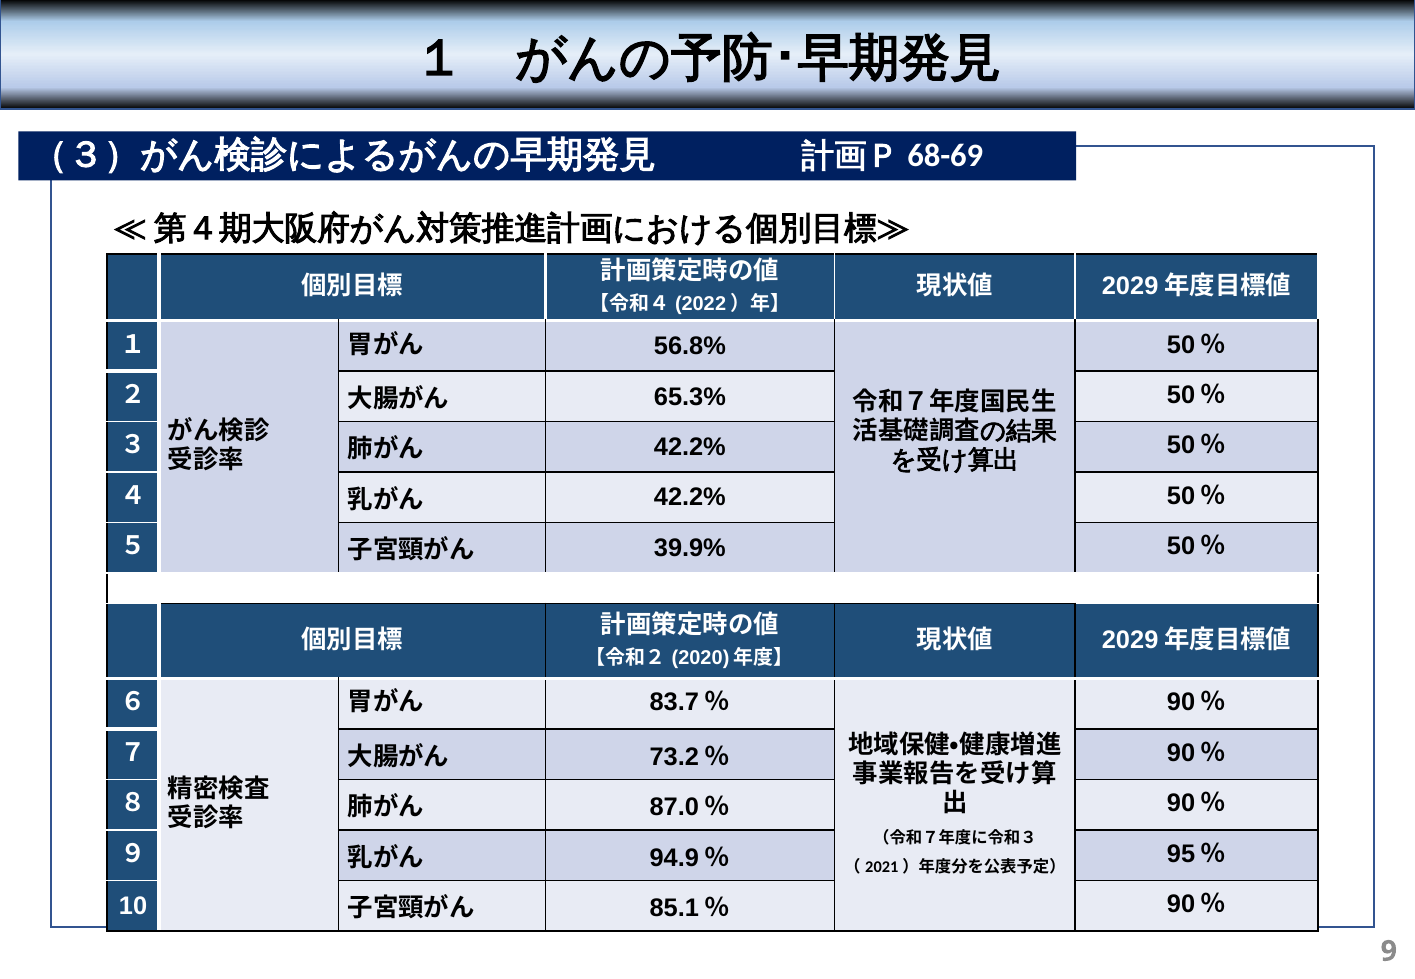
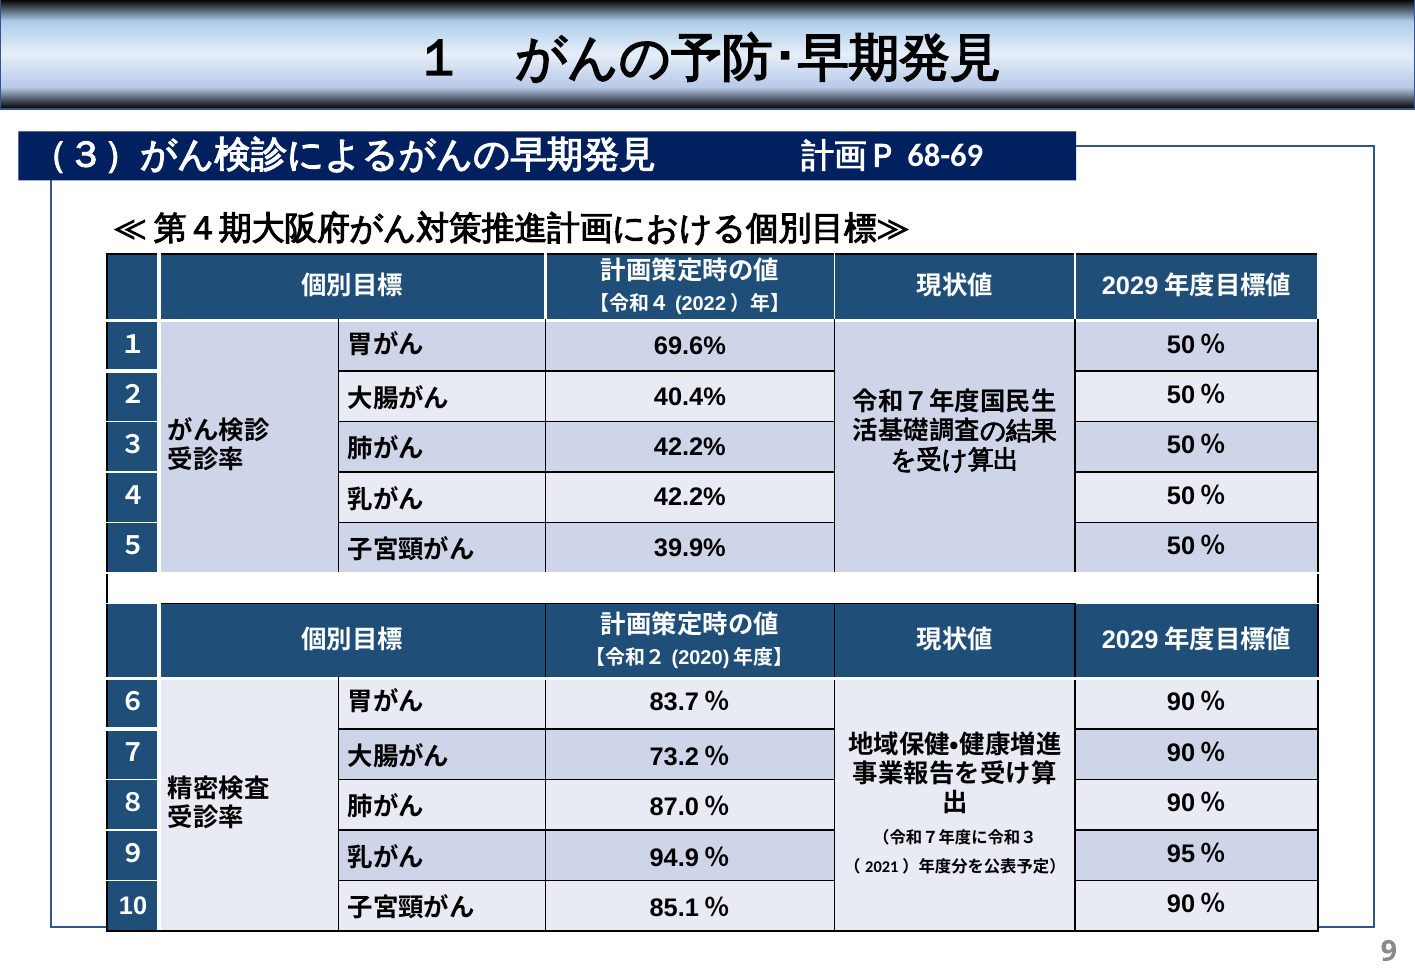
56.8%: 56.8% -> 69.6%
65.3%: 65.3% -> 40.4%
